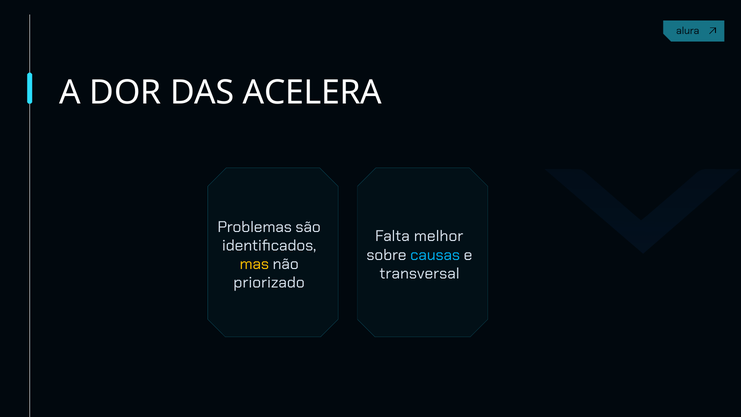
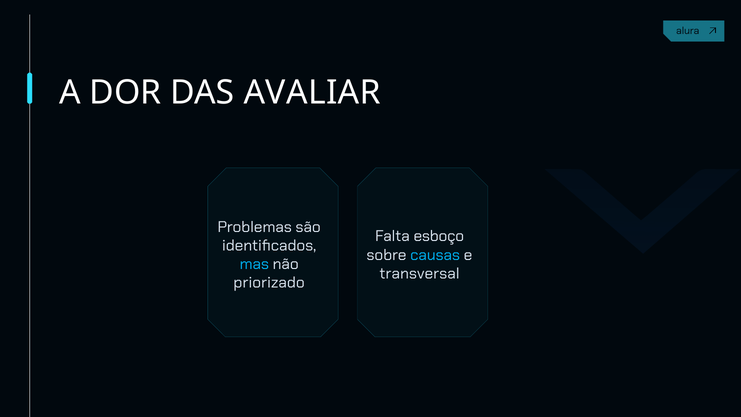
ACELERA: ACELERA -> AVALIAR
melhor: melhor -> esboço
mas colour: yellow -> light blue
